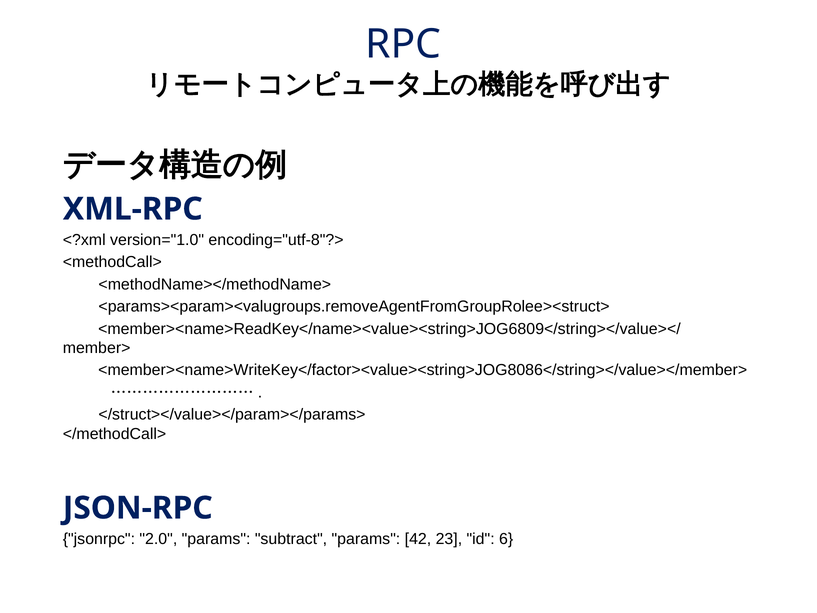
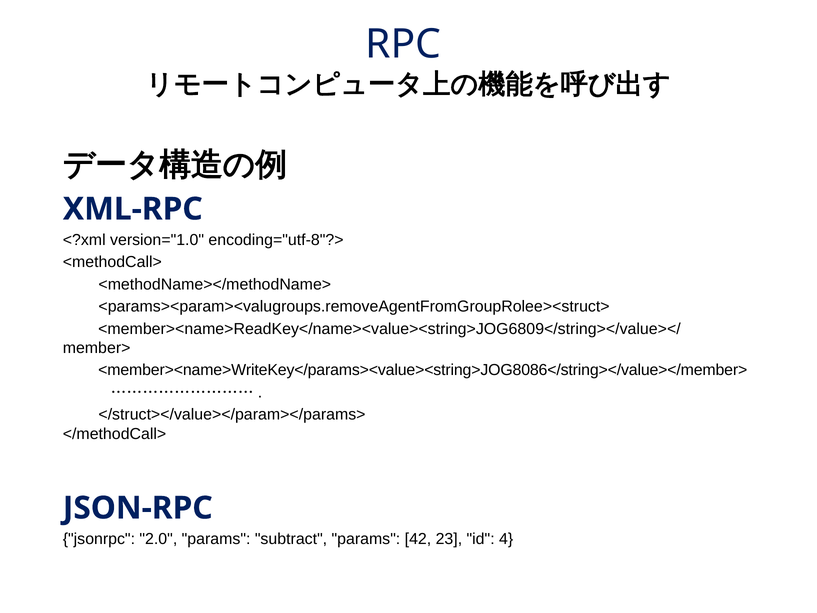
<member><name>WriteKey</factor><value><string>JOG8086</string></value></member>: <member><name>WriteKey</factor><value><string>JOG8086</string></value></member> -> <member><name>WriteKey</params><value><string>JOG8086</string></value></member>
6: 6 -> 4
